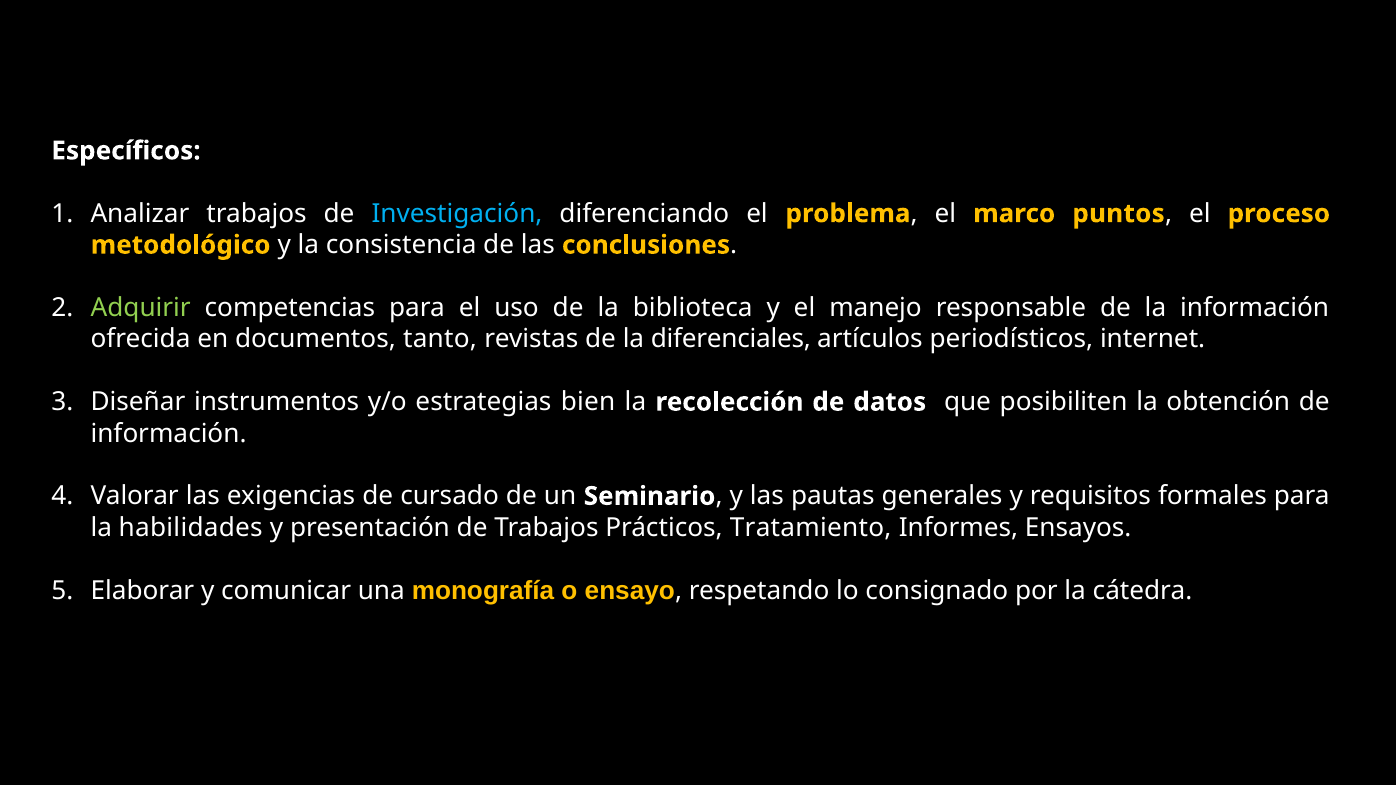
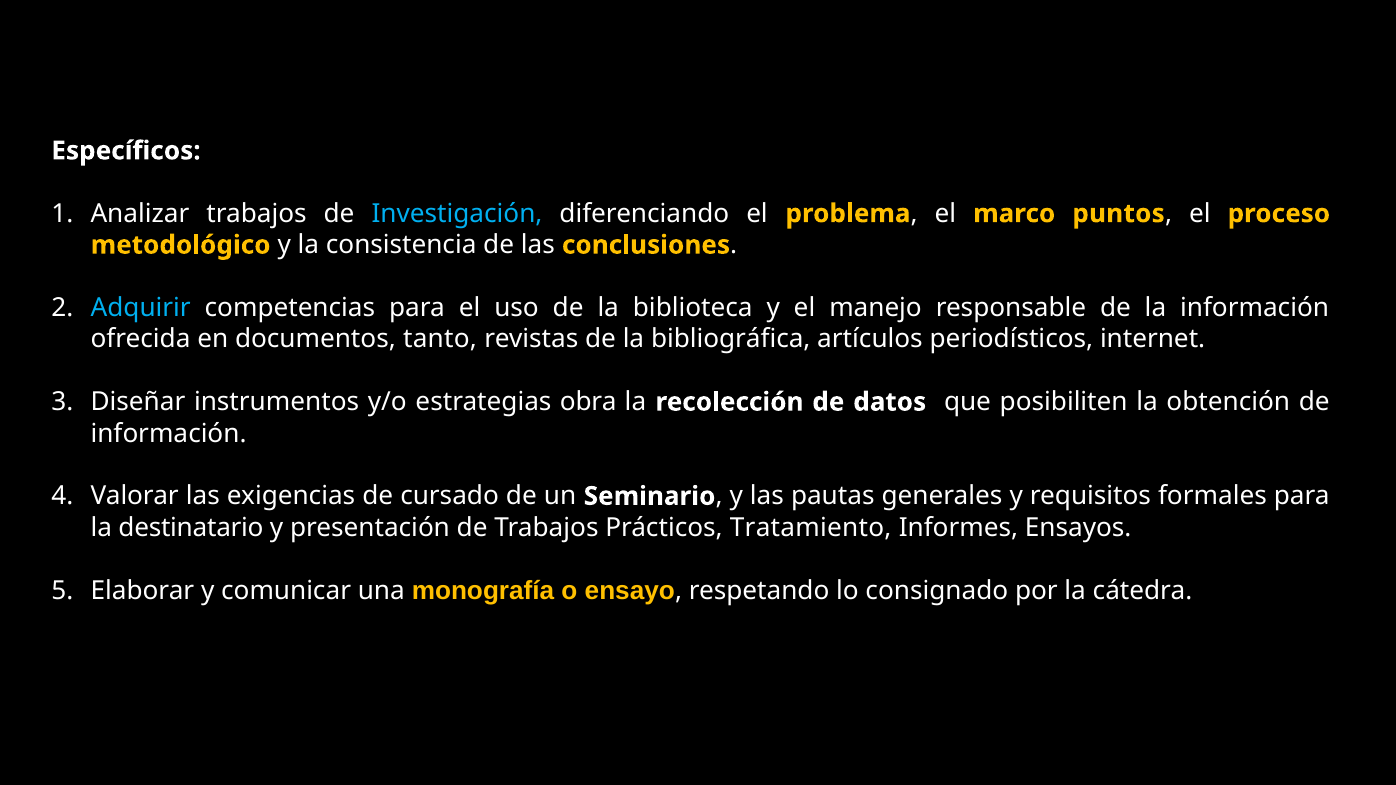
Adquirir colour: light green -> light blue
diferenciales: diferenciales -> bibliográfica
bien: bien -> obra
habilidades: habilidades -> destinatario
